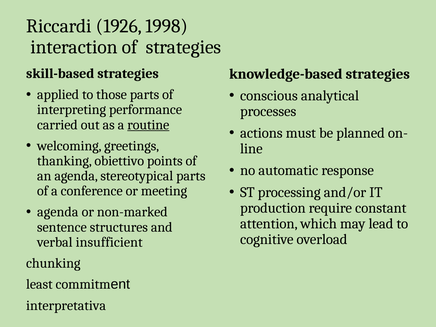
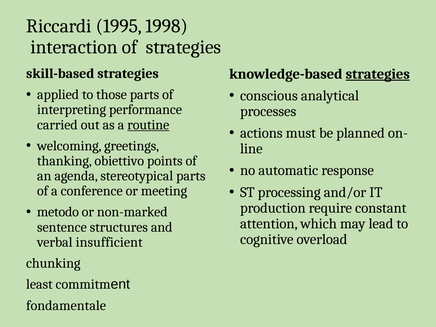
1926: 1926 -> 1995
strategies at (378, 74) underline: none -> present
agenda at (58, 212): agenda -> metodo
interpretativa: interpretativa -> fondamentale
